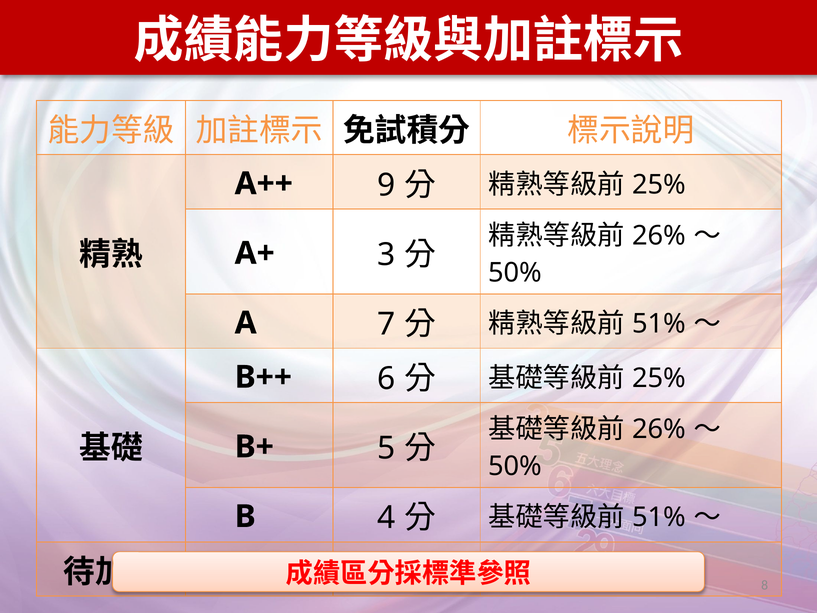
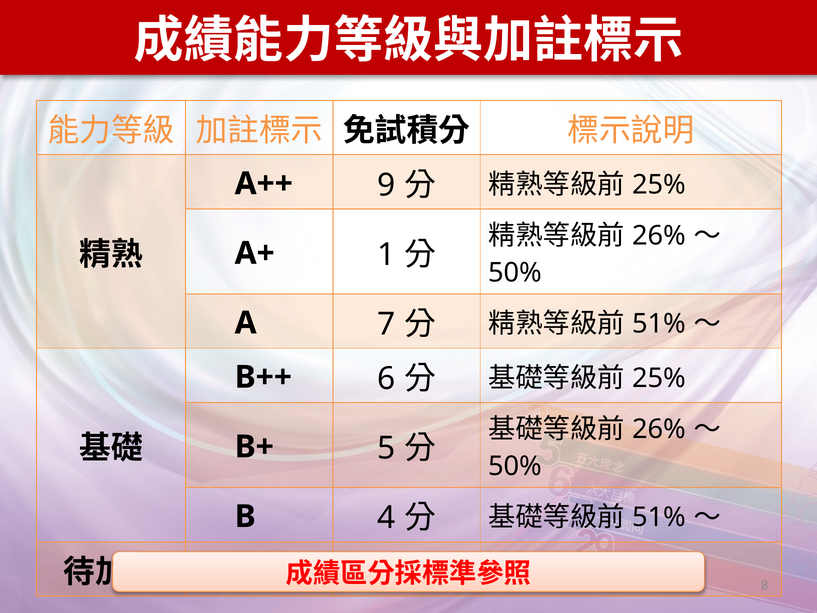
A+ 3: 3 -> 1
